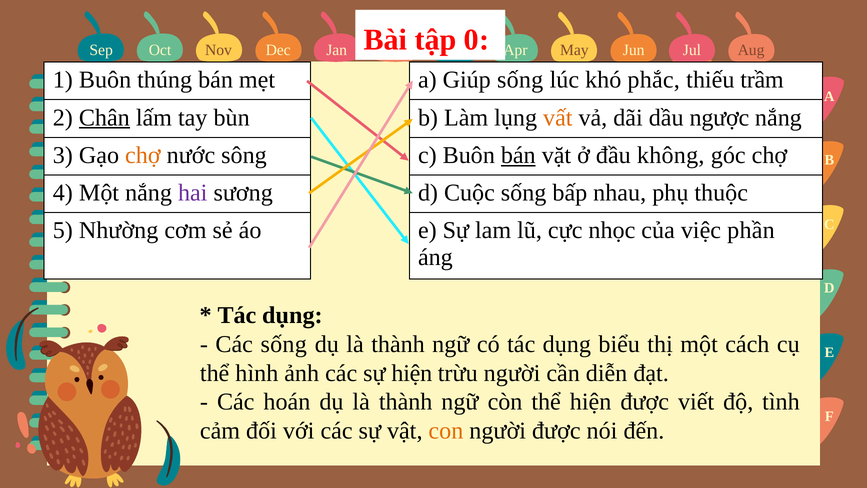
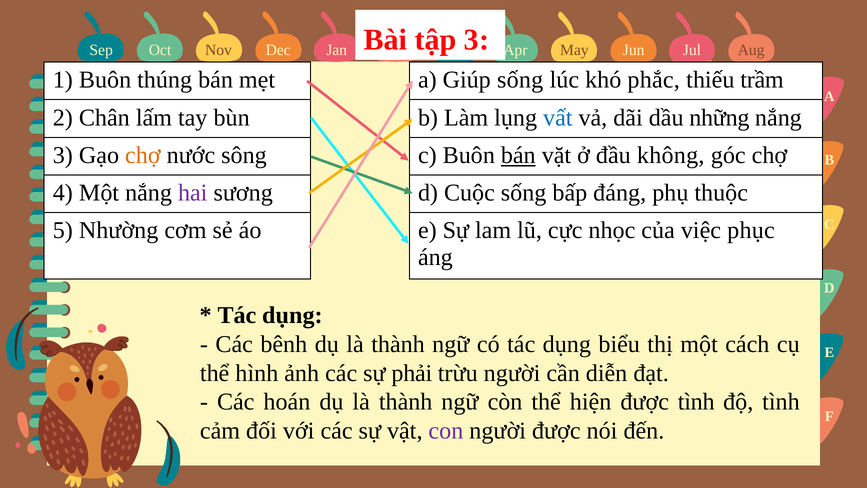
0 at (477, 40): 0 -> 3
Chân underline: present -> none
vất colour: orange -> blue
ngược: ngược -> những
nhau: nhau -> đáng
phần: phần -> phục
Các sống: sống -> bênh
sự hiện: hiện -> phải
được viết: viết -> tình
con colour: orange -> purple
